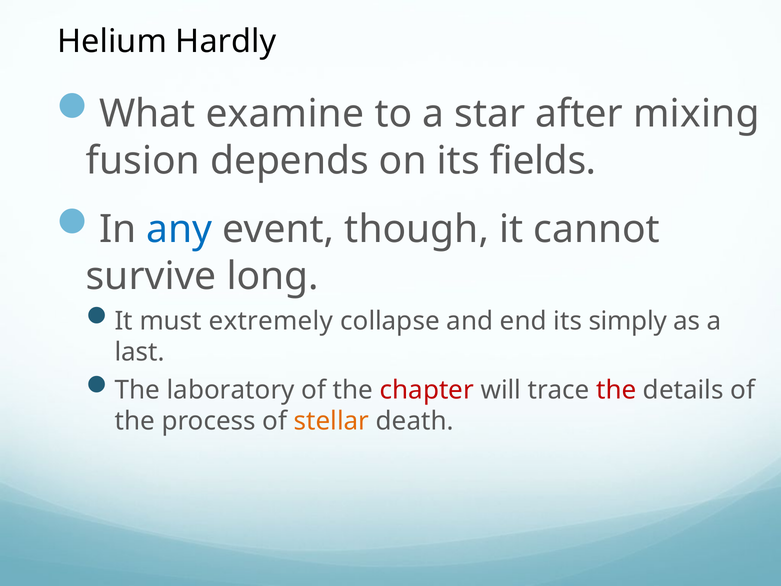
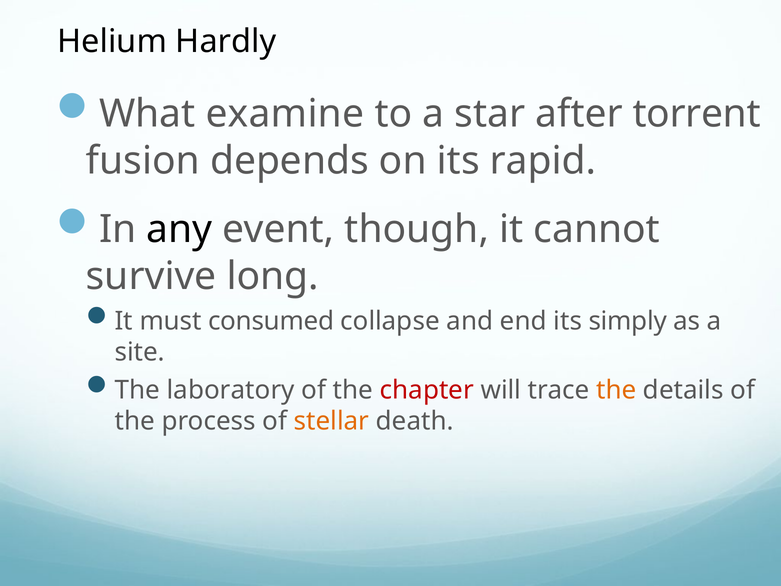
mixing: mixing -> torrent
fields: fields -> rapid
any colour: blue -> black
extremely: extremely -> consumed
last: last -> site
the at (616, 390) colour: red -> orange
